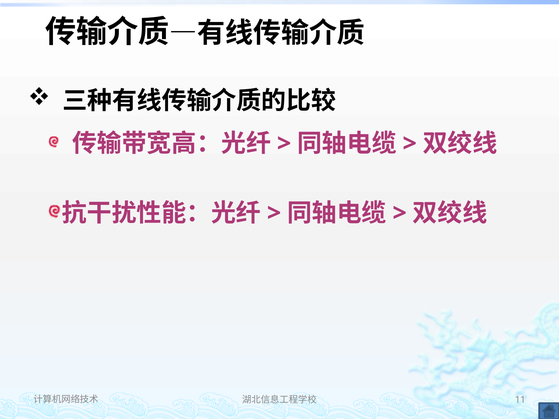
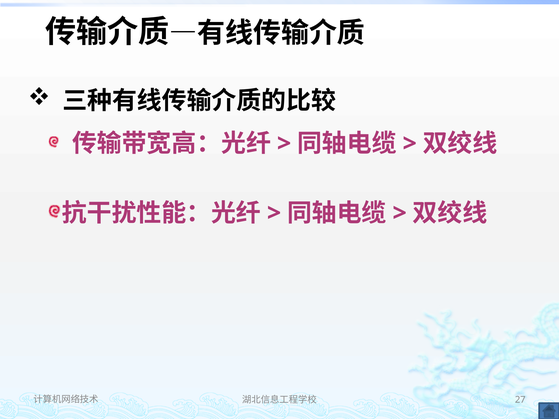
11: 11 -> 27
